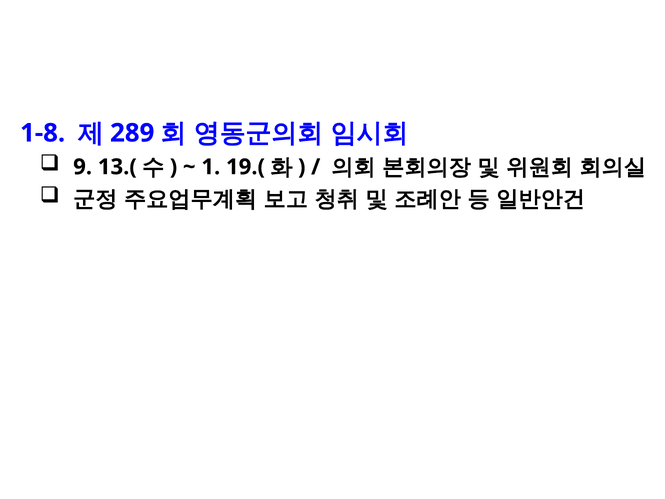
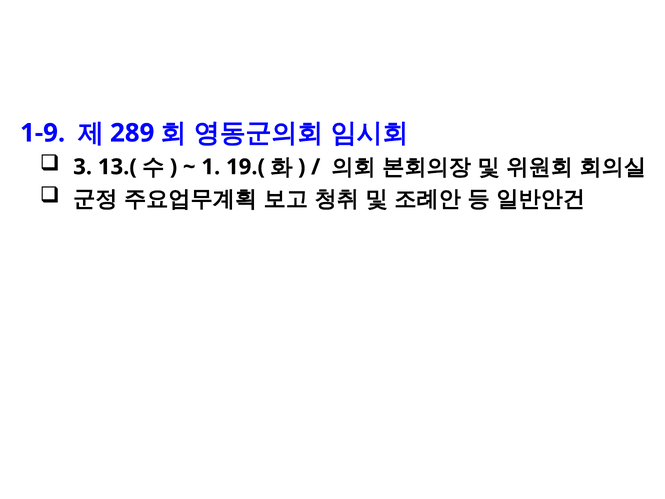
1-8: 1-8 -> 1-9
9: 9 -> 3
